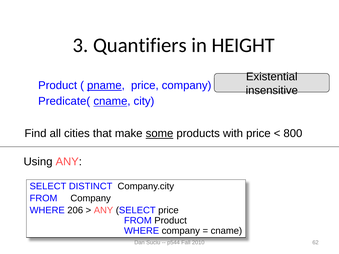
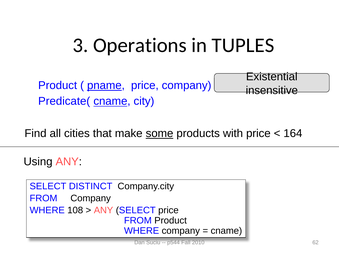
Quantifiers: Quantifiers -> Operations
HEIGHT: HEIGHT -> TUPLES
800: 800 -> 164
206: 206 -> 108
